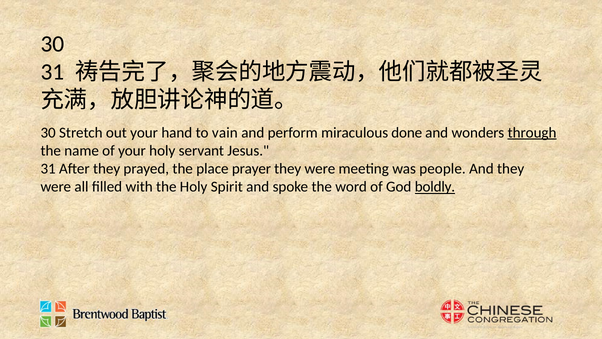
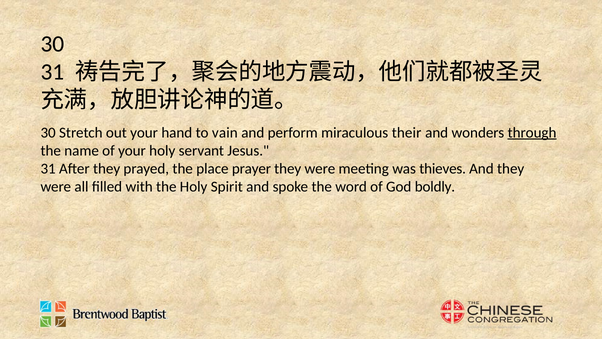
done: done -> their
people: people -> thieves
boldly underline: present -> none
